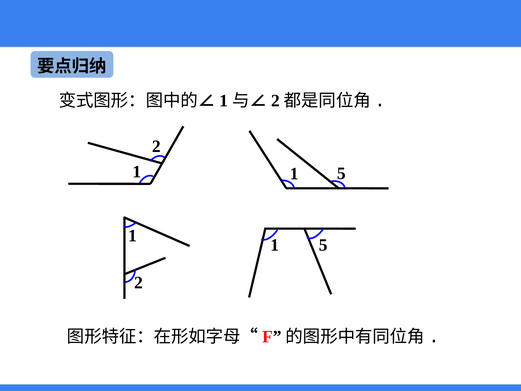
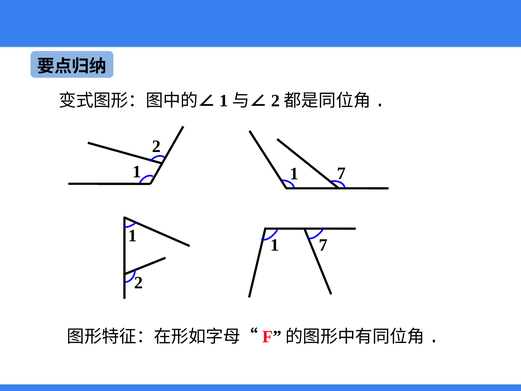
5 at (341, 173): 5 -> 7
5 at (323, 245): 5 -> 7
